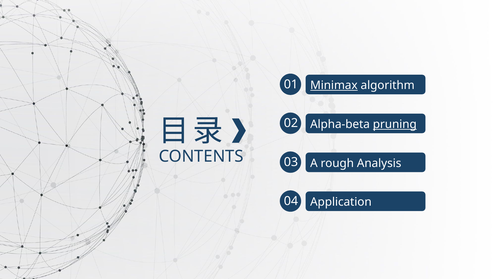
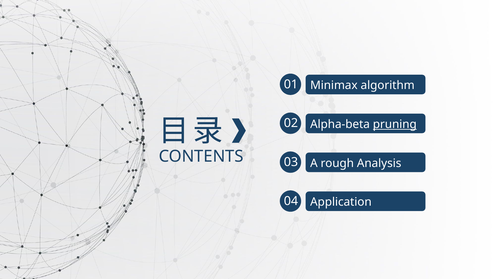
Minimax underline: present -> none
